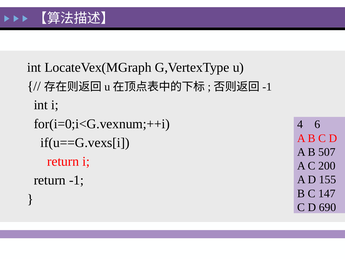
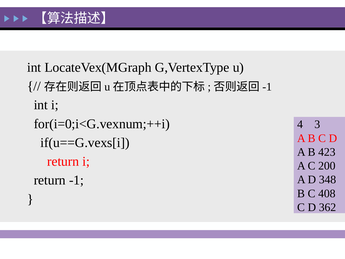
6: 6 -> 3
507: 507 -> 423
155: 155 -> 348
147: 147 -> 408
690: 690 -> 362
